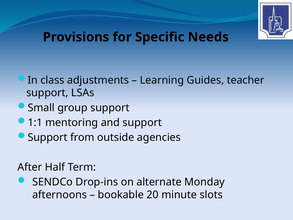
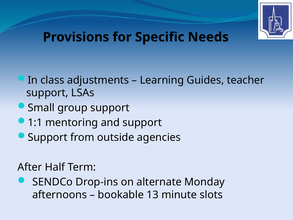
20: 20 -> 13
